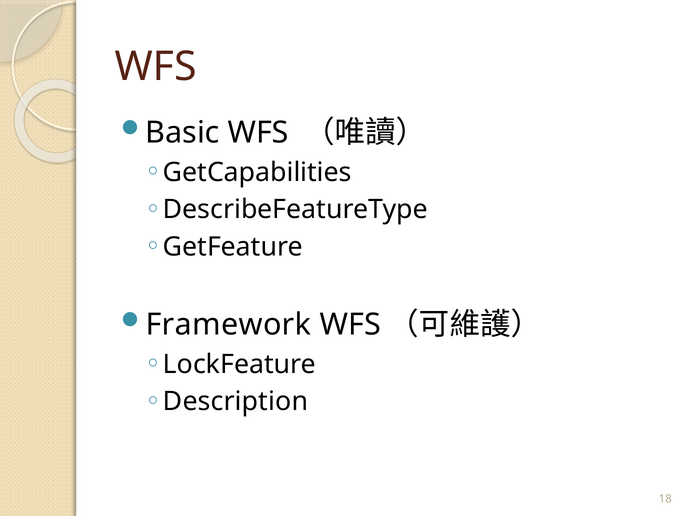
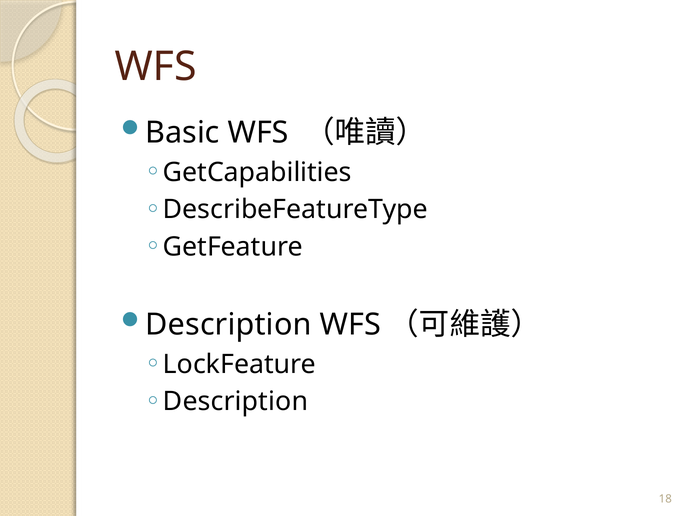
Framework at (228, 325): Framework -> Description
